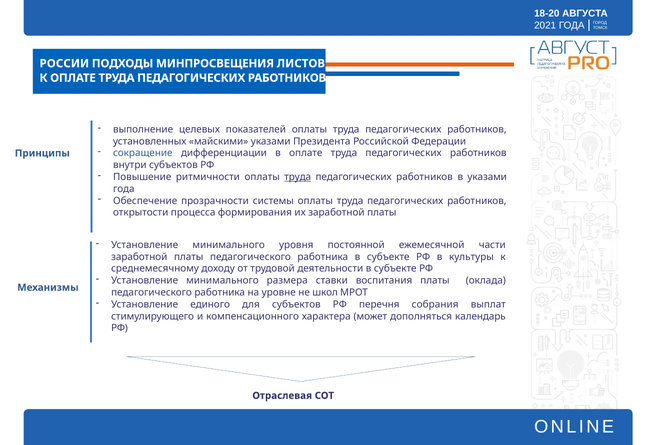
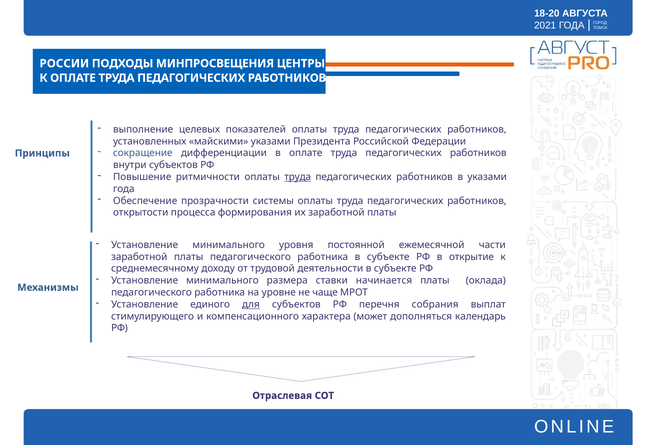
ЛИСТОВ: ЛИСТОВ -> ЦЕНТРЫ
культуры: культуры -> открытие
воспитания: воспитания -> начинается
школ: школ -> чаще
для underline: none -> present
